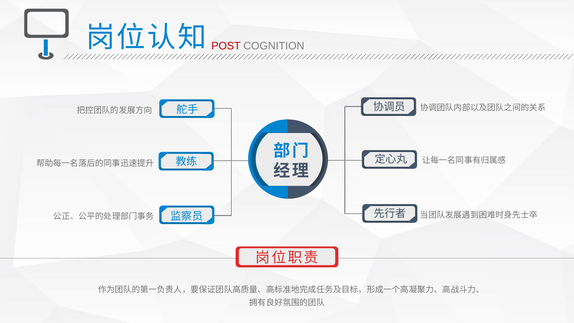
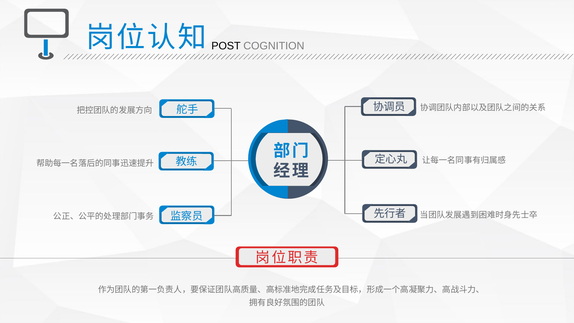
POST colour: red -> black
